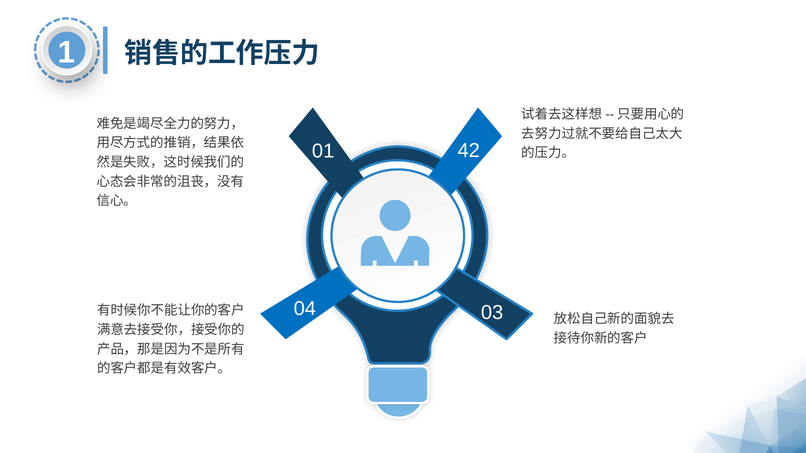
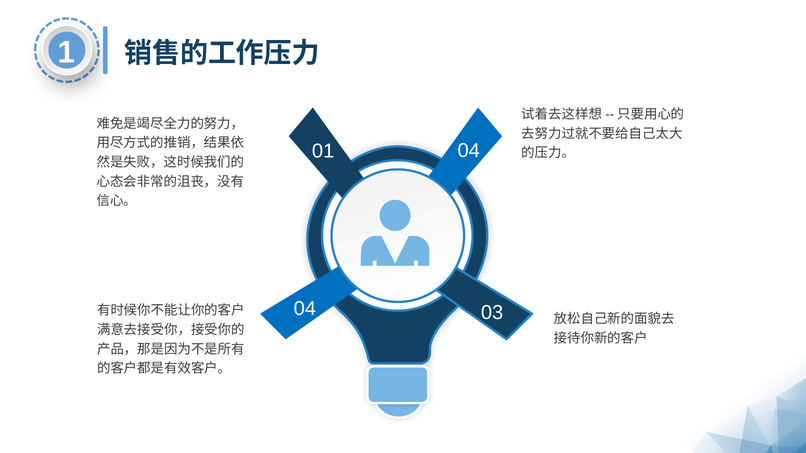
01 42: 42 -> 04
